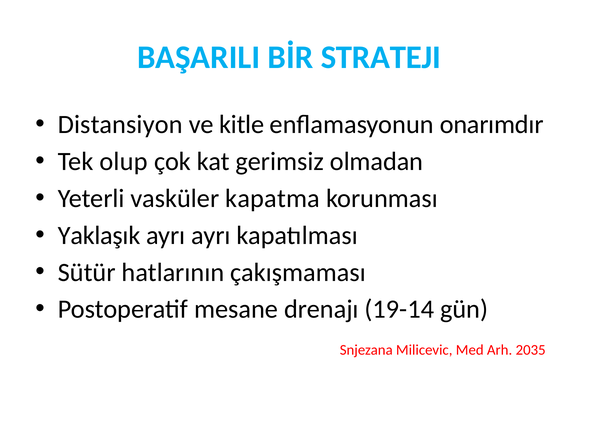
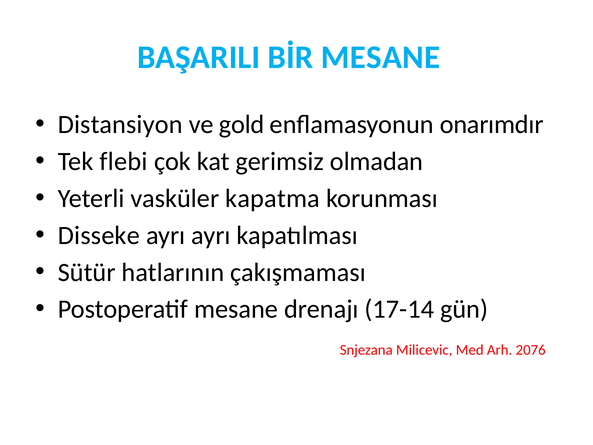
BİR STRATEJI: STRATEJI -> MESANE
kitle: kitle -> gold
olup: olup -> flebi
Yaklaşık: Yaklaşık -> Disseke
19-14: 19-14 -> 17-14
2035: 2035 -> 2076
